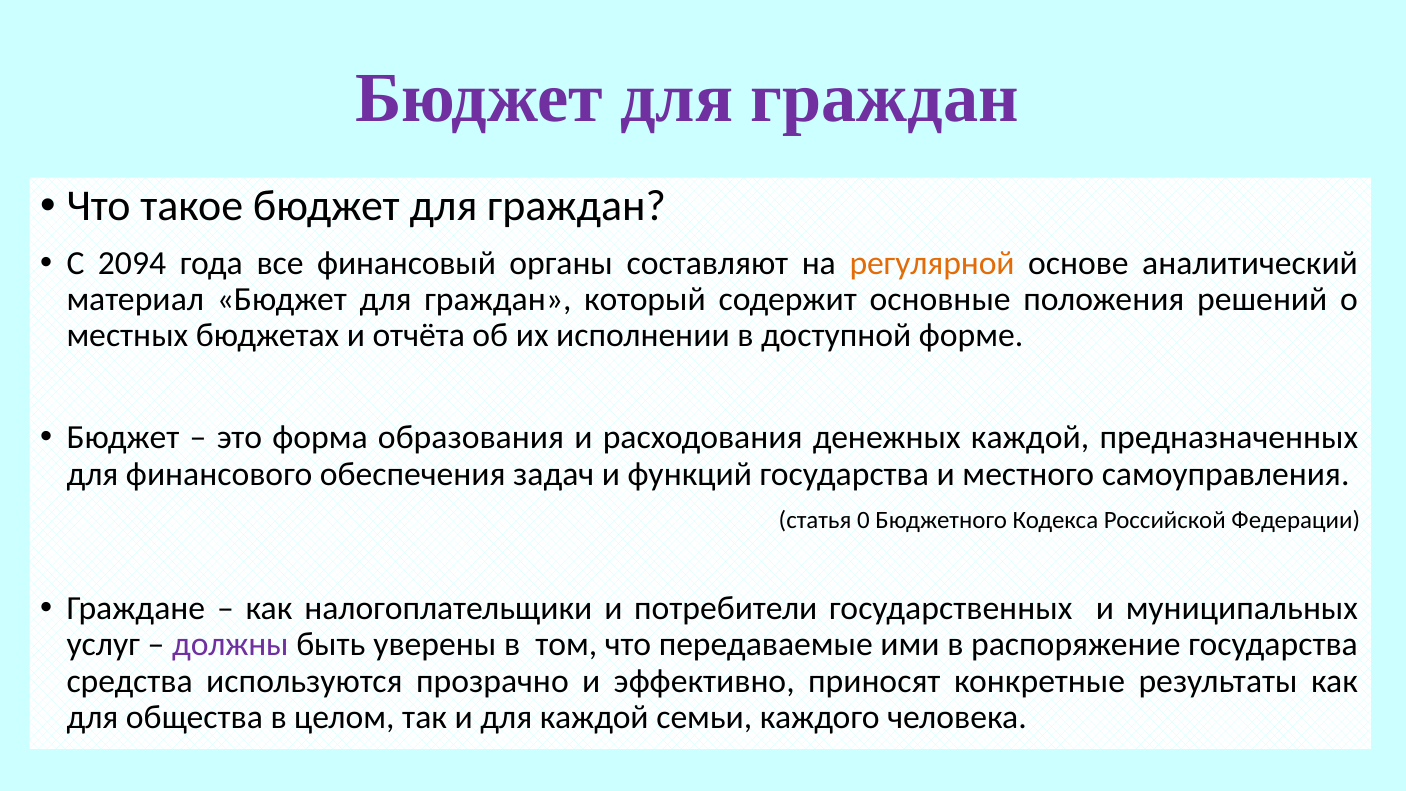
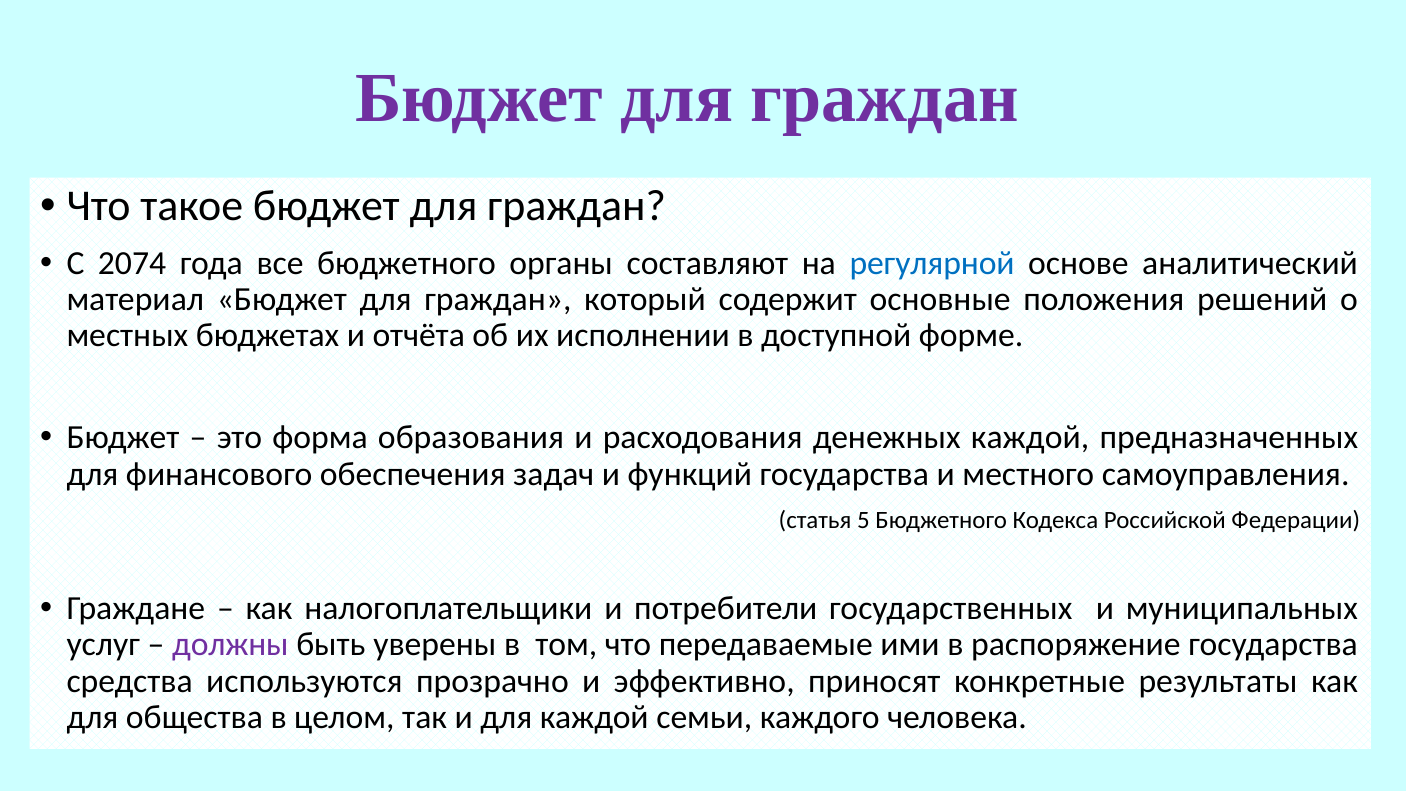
2094: 2094 -> 2074
все финансовый: финансовый -> бюджетного
регулярной colour: orange -> blue
0: 0 -> 5
